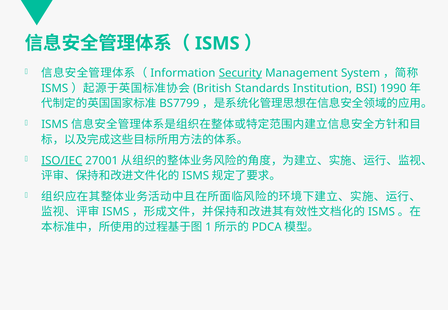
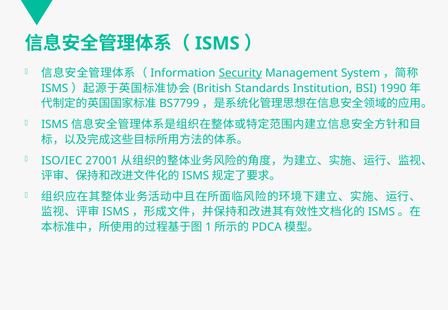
ISO/IEC underline: present -> none
